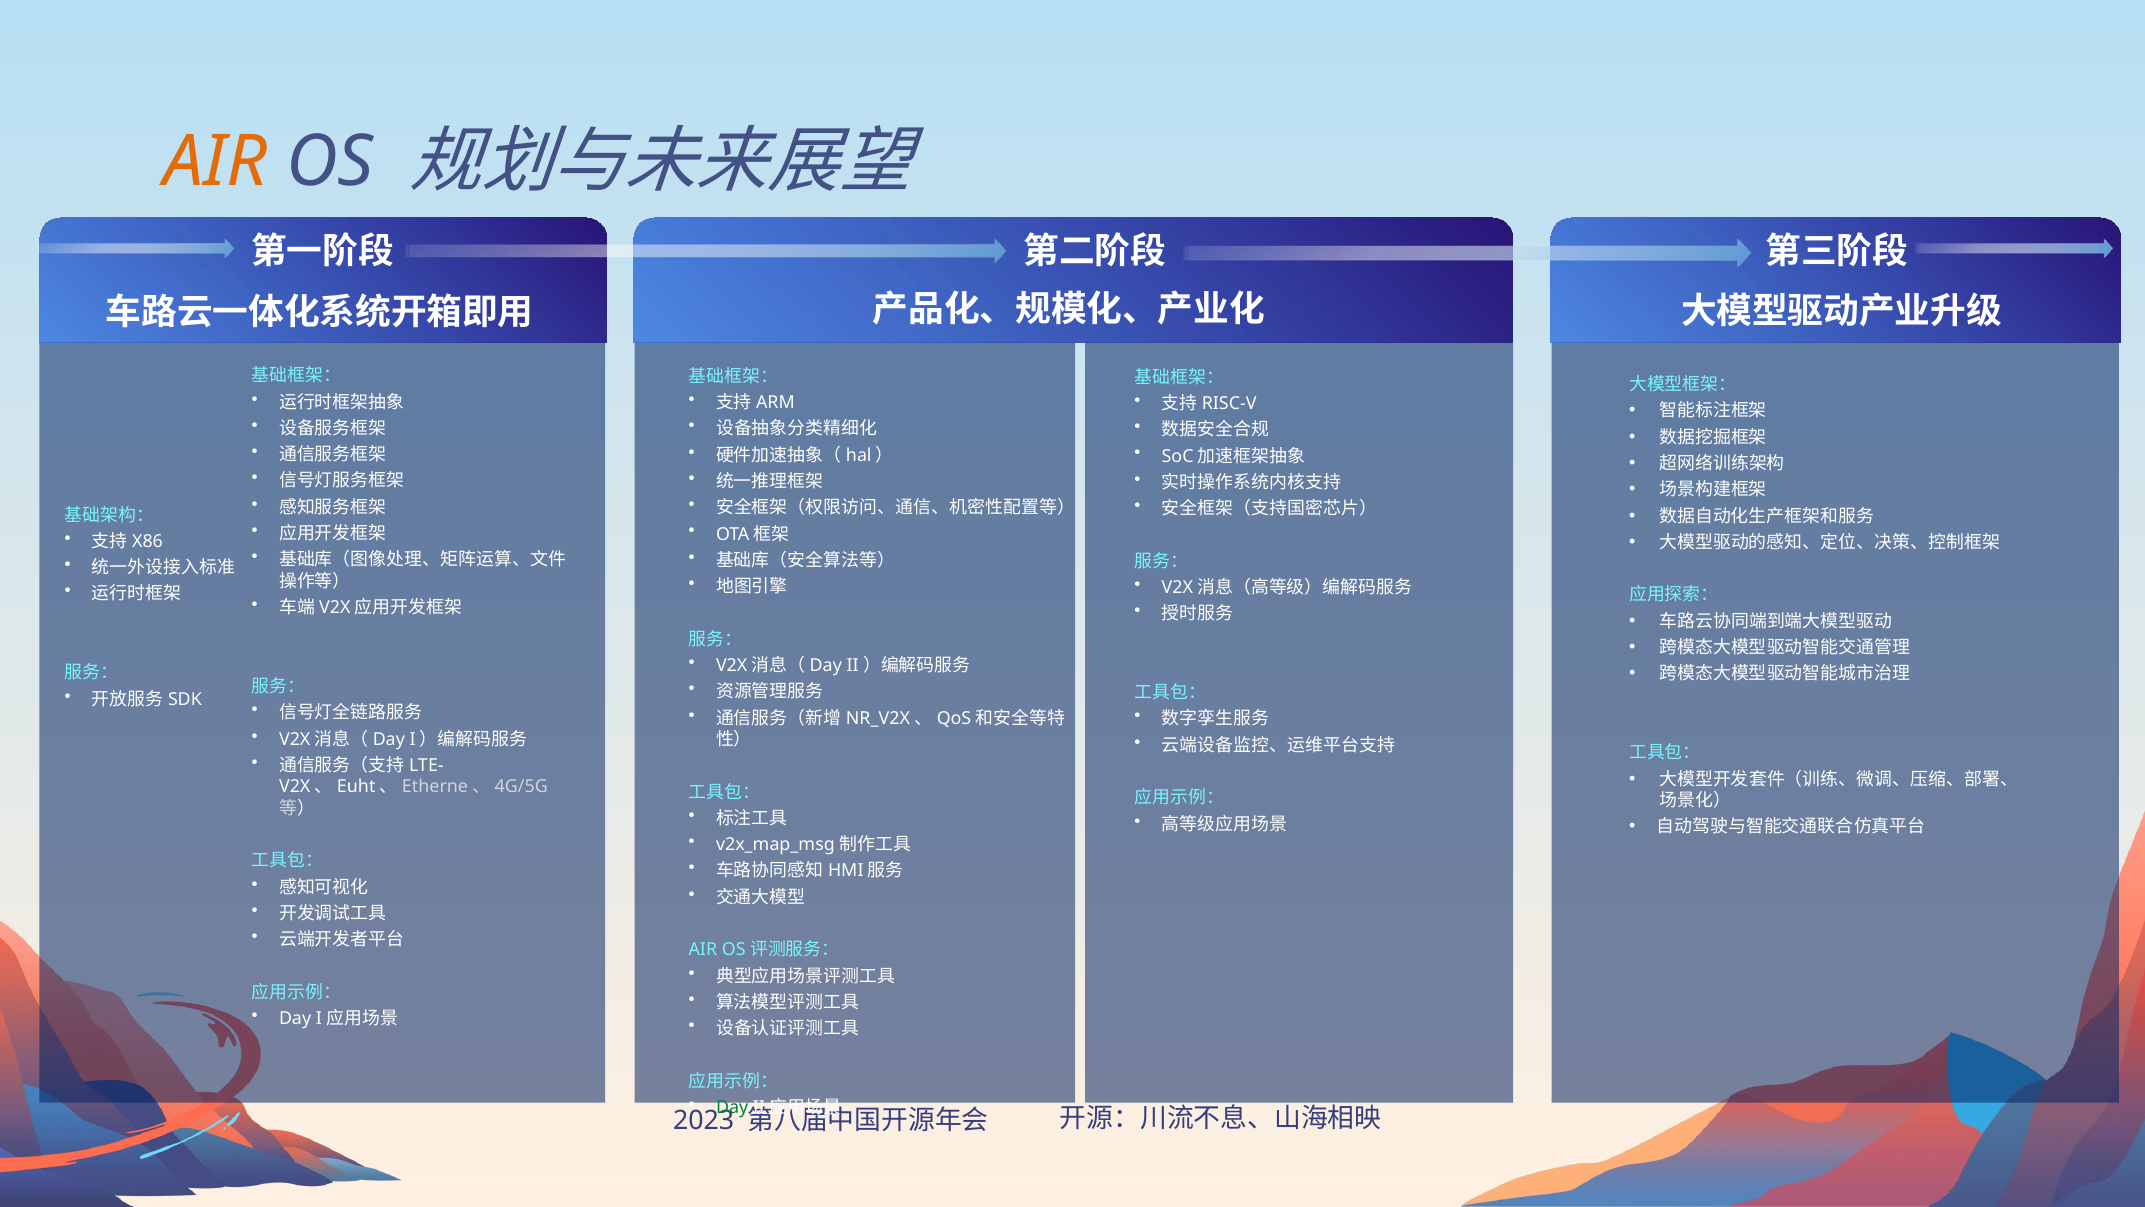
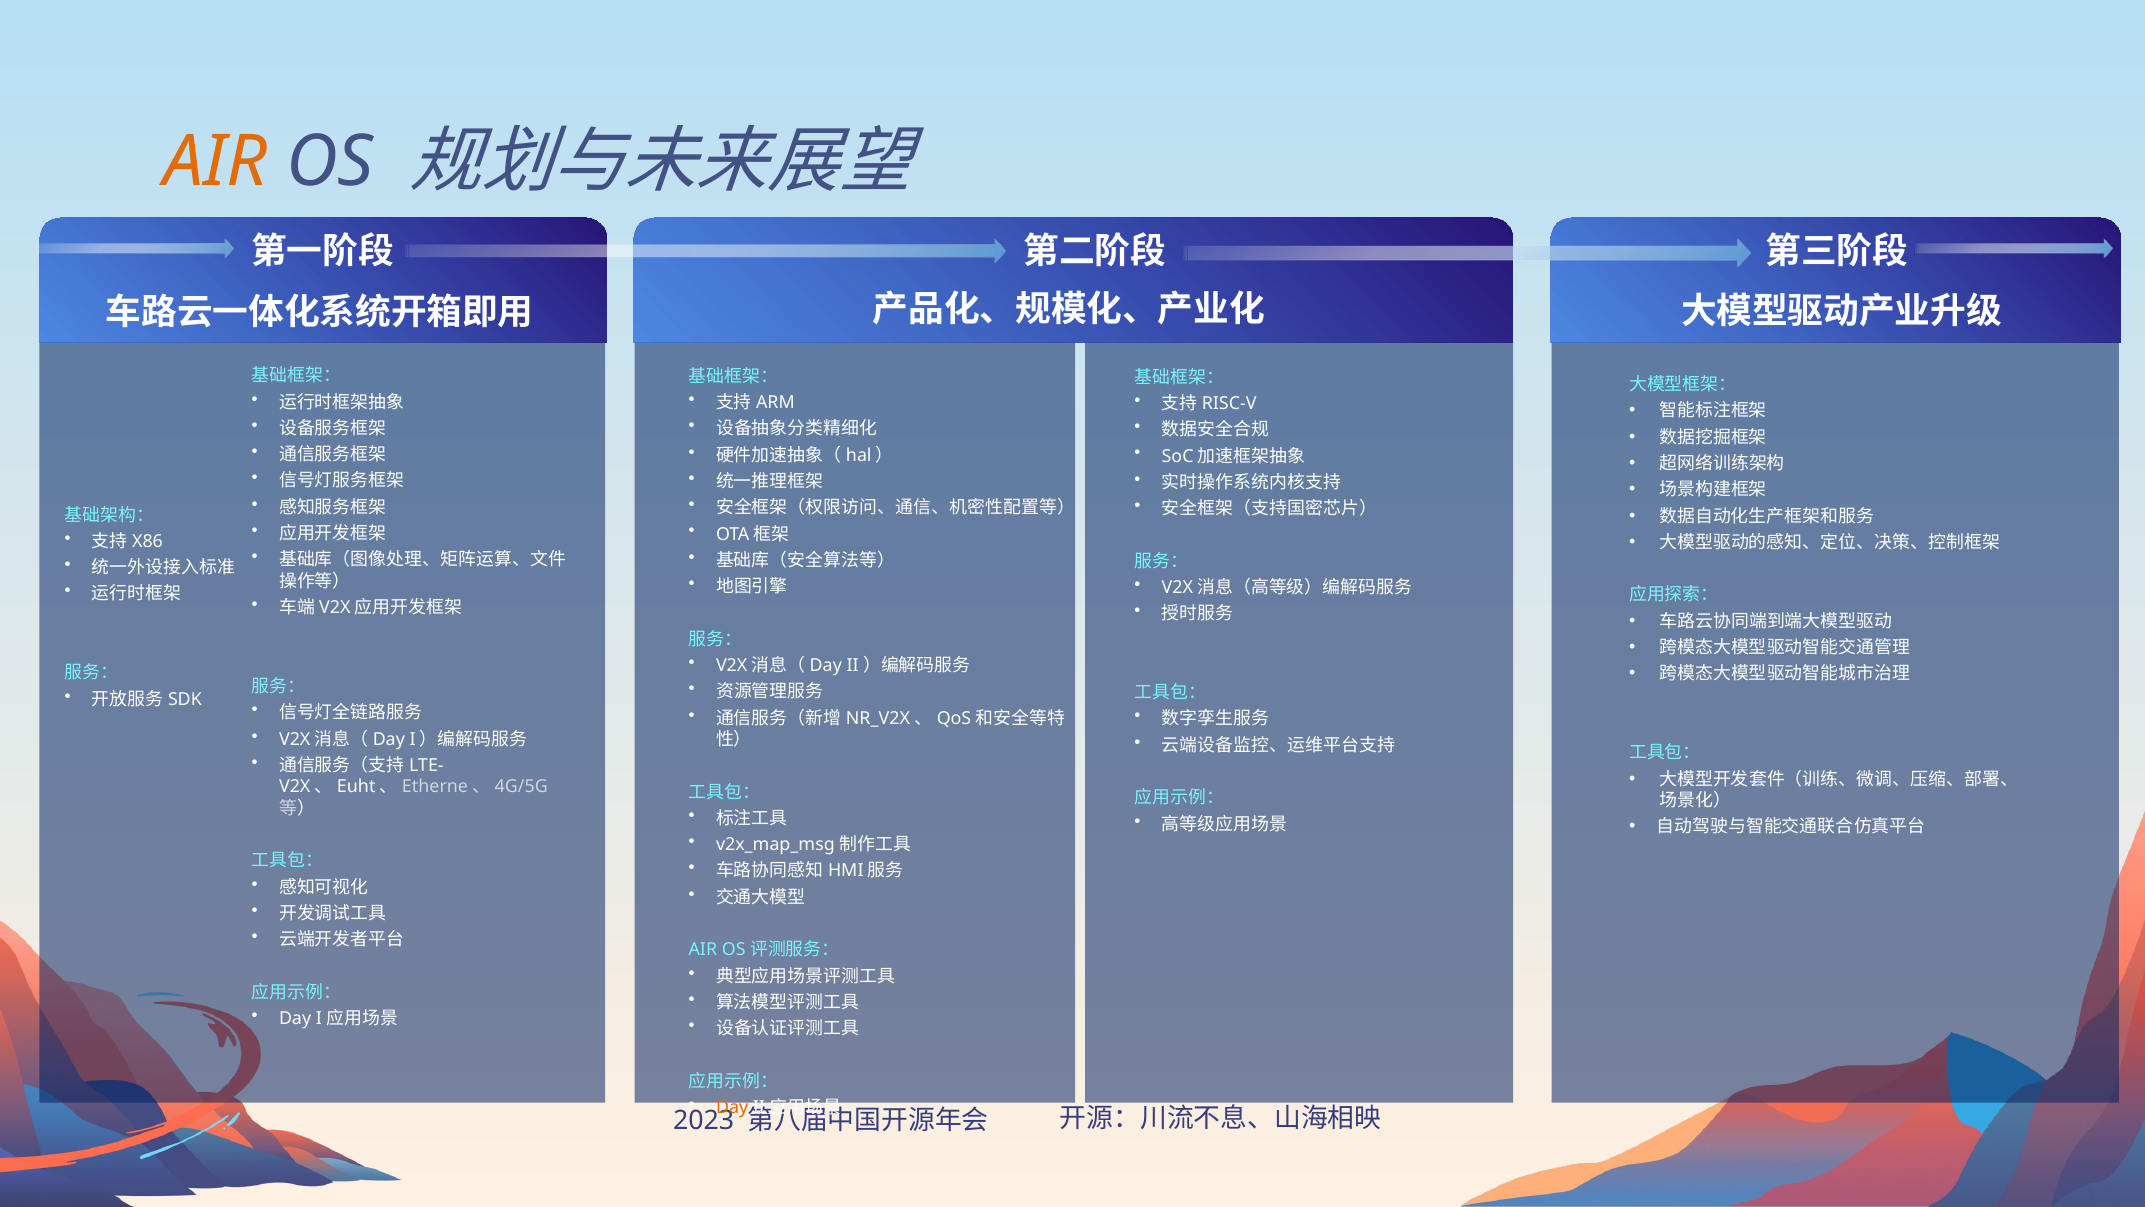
Day at (732, 1107) colour: green -> orange
